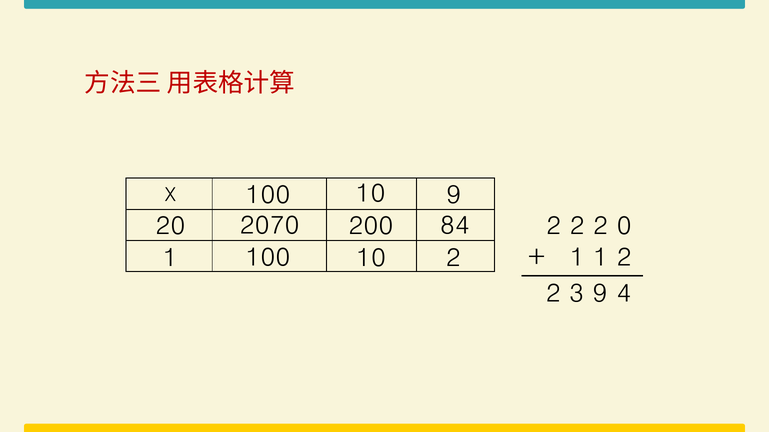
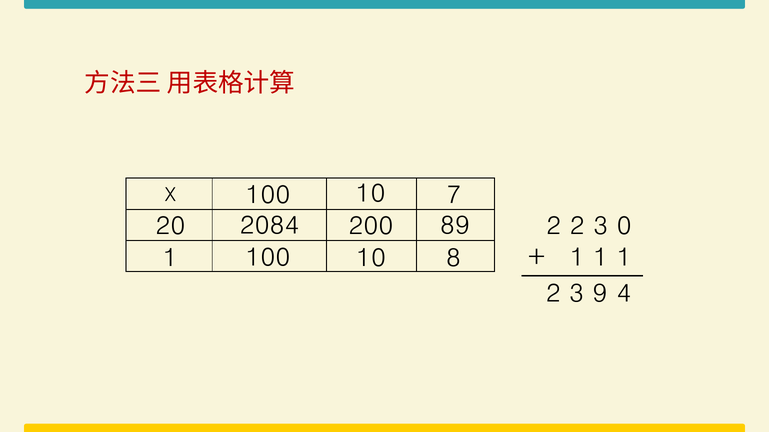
10 9: 9 -> 7
2070: 2070 -> 2084
84: 84 -> 89
2 at (601, 226): 2 -> 3
1 1 2: 2 -> 1
10 2: 2 -> 8
